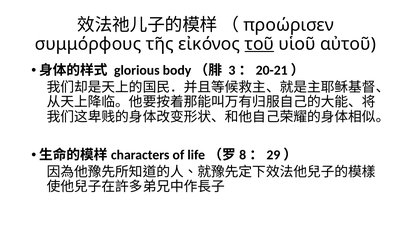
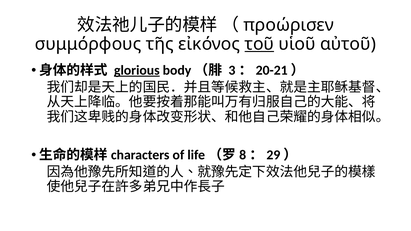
glorious underline: none -> present
